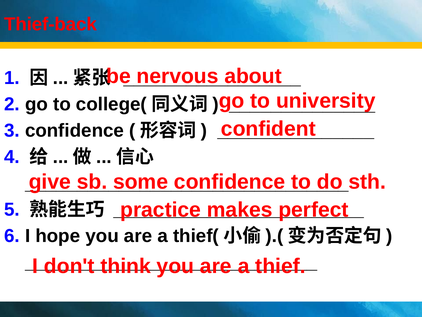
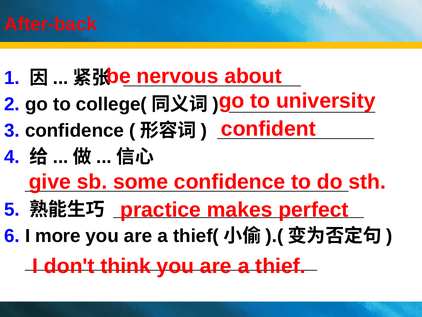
Thief-back: Thief-back -> After-back
hope: hope -> more
